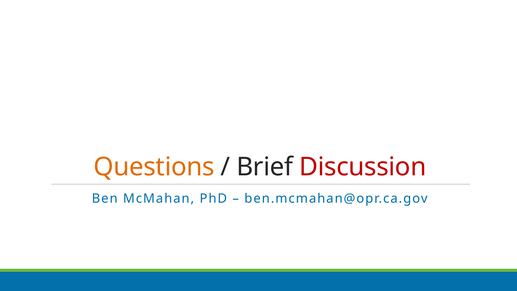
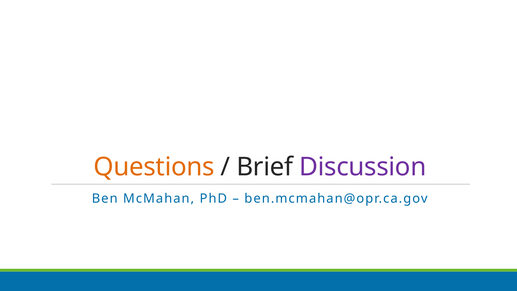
Discussion colour: red -> purple
